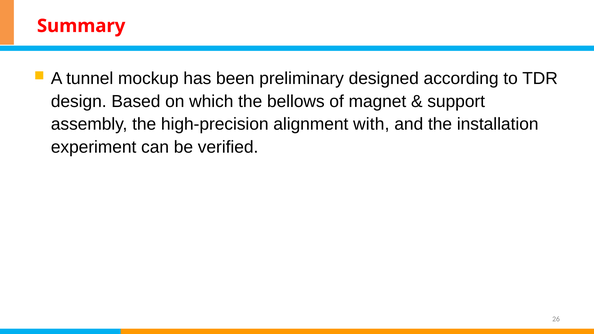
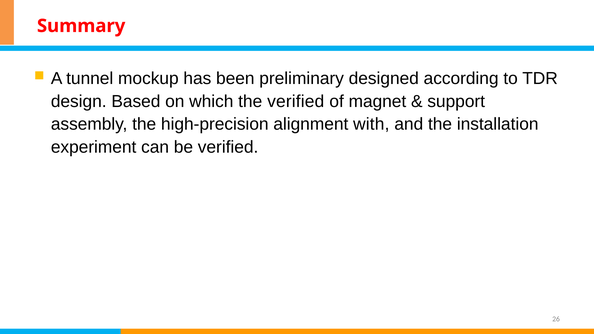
the bellows: bellows -> verified
